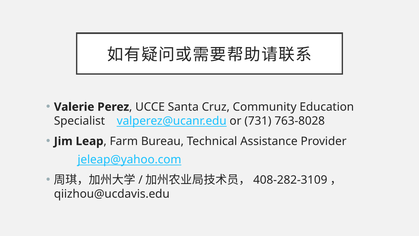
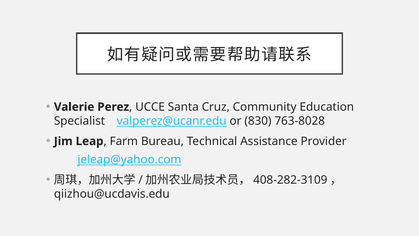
731: 731 -> 830
